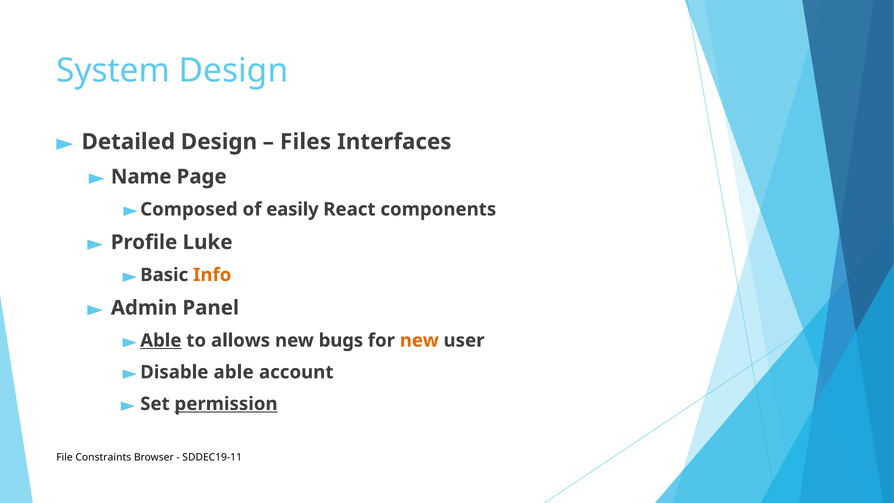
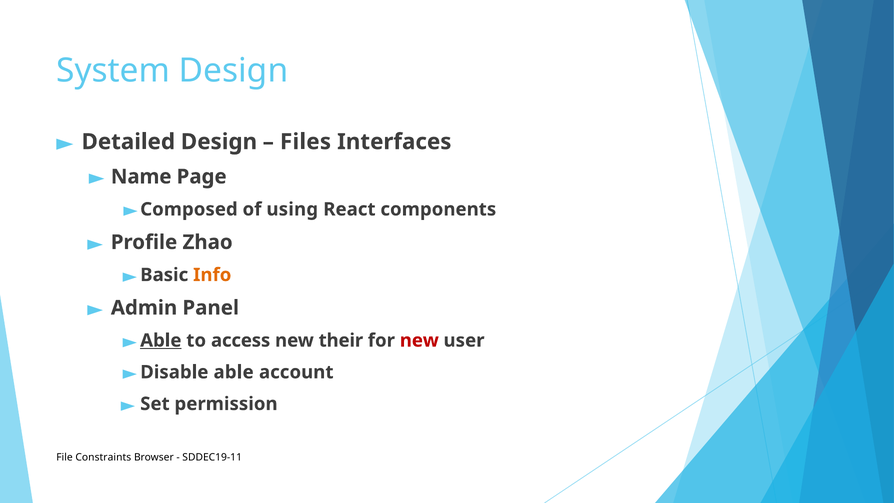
easily: easily -> using
Luke: Luke -> Zhao
allows: allows -> access
bugs: bugs -> their
new at (419, 340) colour: orange -> red
permission underline: present -> none
